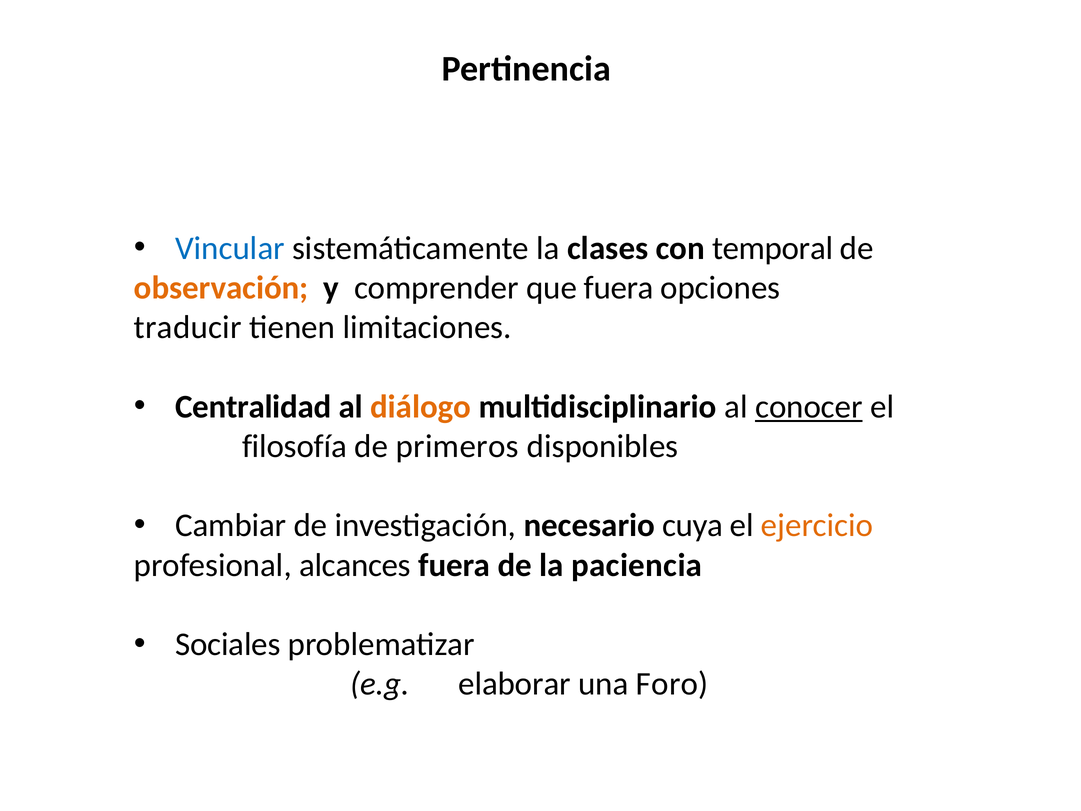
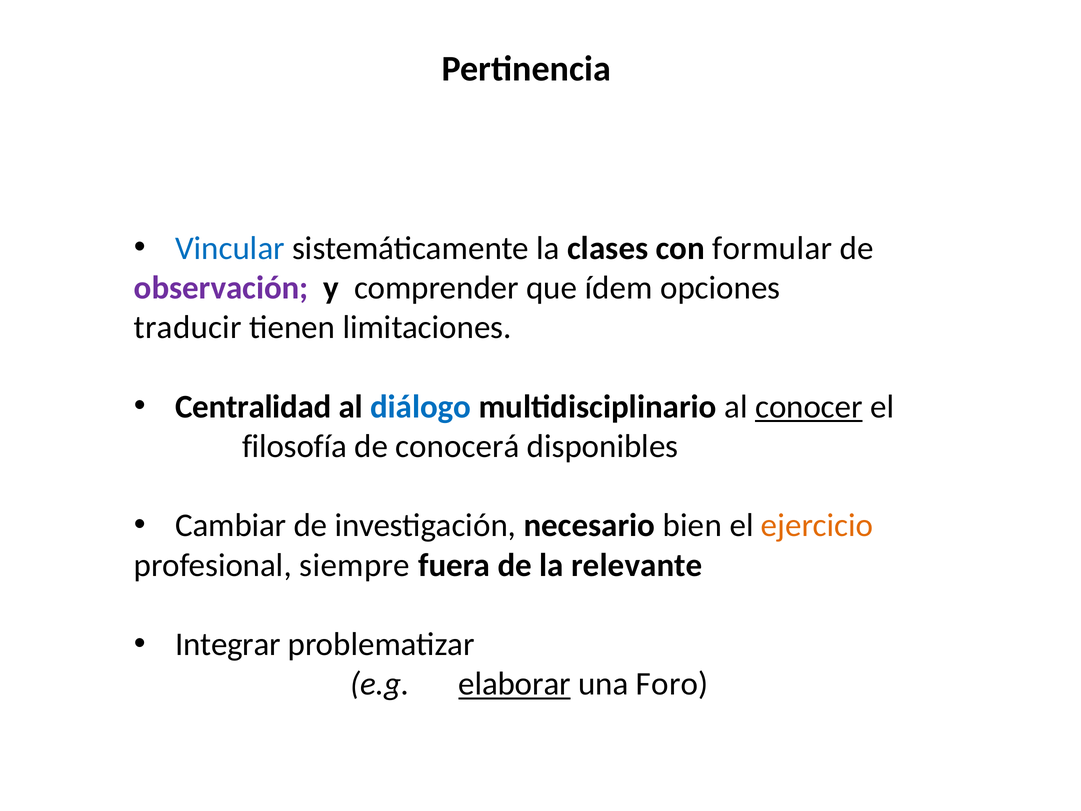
temporal: temporal -> formular
observación colour: orange -> purple
que fuera: fuera -> ídem
diálogo colour: orange -> blue
primeros: primeros -> conocerá
cuya: cuya -> bien
alcances: alcances -> siempre
paciencia: paciencia -> relevante
Sociales: Sociales -> Integrar
elaborar underline: none -> present
